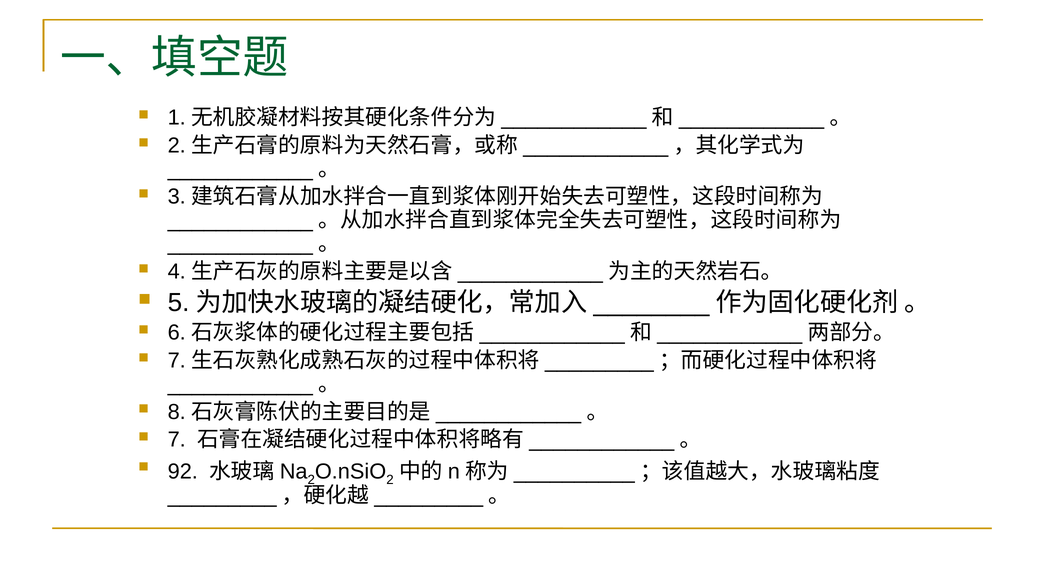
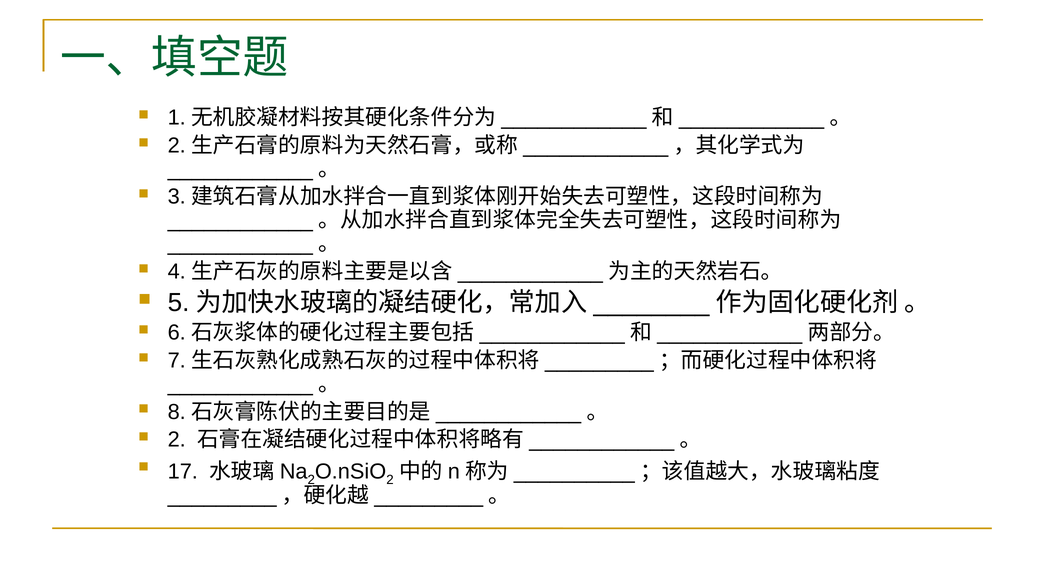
7 at (177, 440): 7 -> 2
92: 92 -> 17
